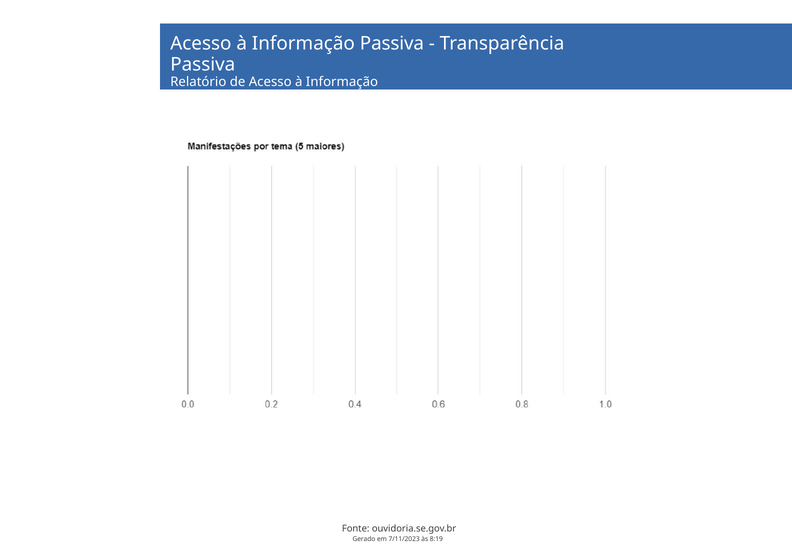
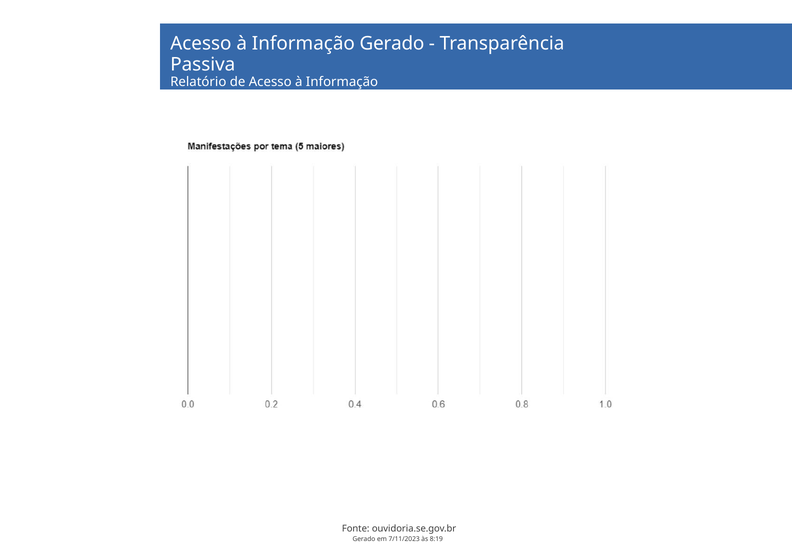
Informação Passiva: Passiva -> Gerado
